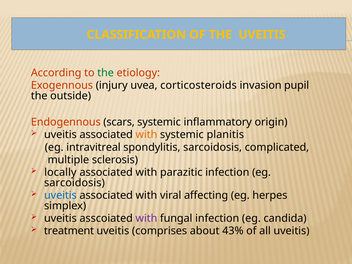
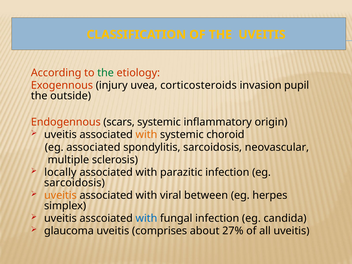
planitis: planitis -> choroid
eg intravitreal: intravitreal -> associated
complicated: complicated -> neovascular
uveitis at (60, 195) colour: blue -> orange
affecting: affecting -> between
with at (146, 218) colour: purple -> blue
treatment: treatment -> glaucoma
43%: 43% -> 27%
